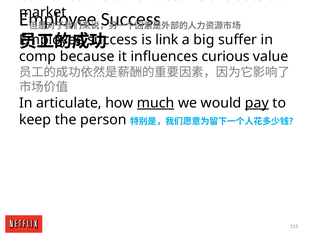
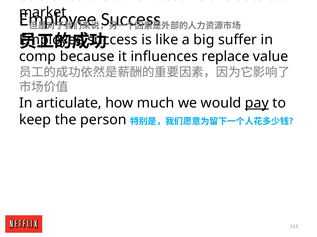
link: link -> like
curious: curious -> replace
much underline: present -> none
